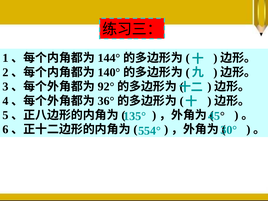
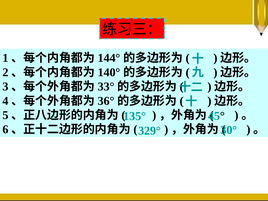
92°: 92° -> 33°
554°: 554° -> 329°
